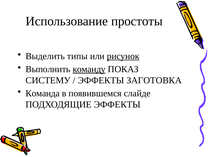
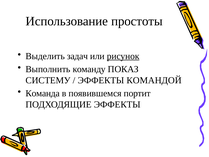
типы: типы -> задач
команду underline: present -> none
ЗАГОТОВКА: ЗАГОТОВКА -> КОМАНДОЙ
слайде: слайде -> портит
